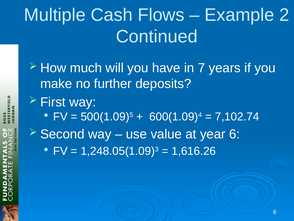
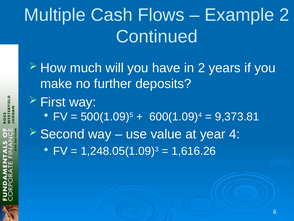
in 7: 7 -> 2
7,102.74: 7,102.74 -> 9,373.81
year 6: 6 -> 4
